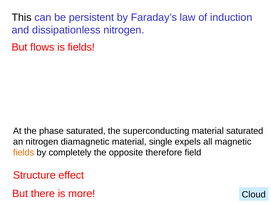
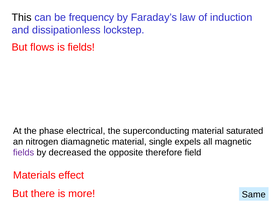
persistent: persistent -> frequency
dissipationless nitrogen: nitrogen -> lockstep
phase saturated: saturated -> electrical
fields at (24, 153) colour: orange -> purple
completely: completely -> decreased
Structure: Structure -> Materials
Cloud: Cloud -> Same
